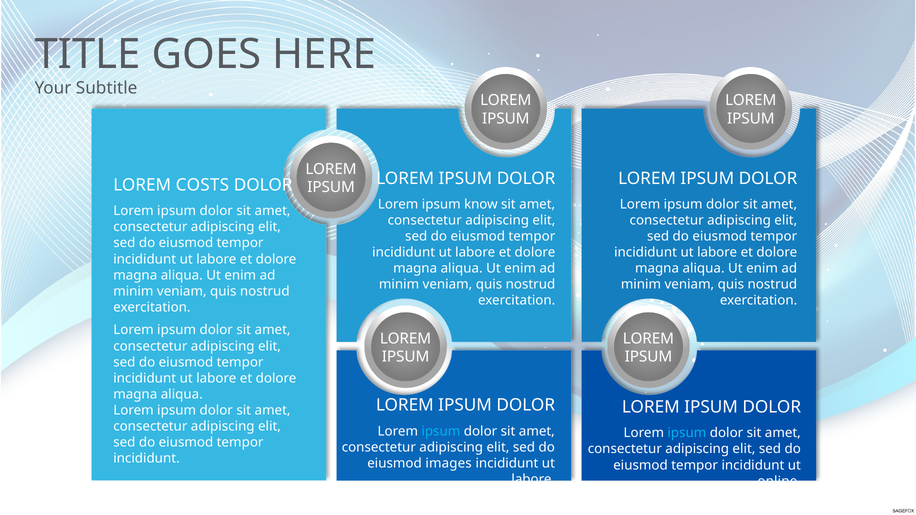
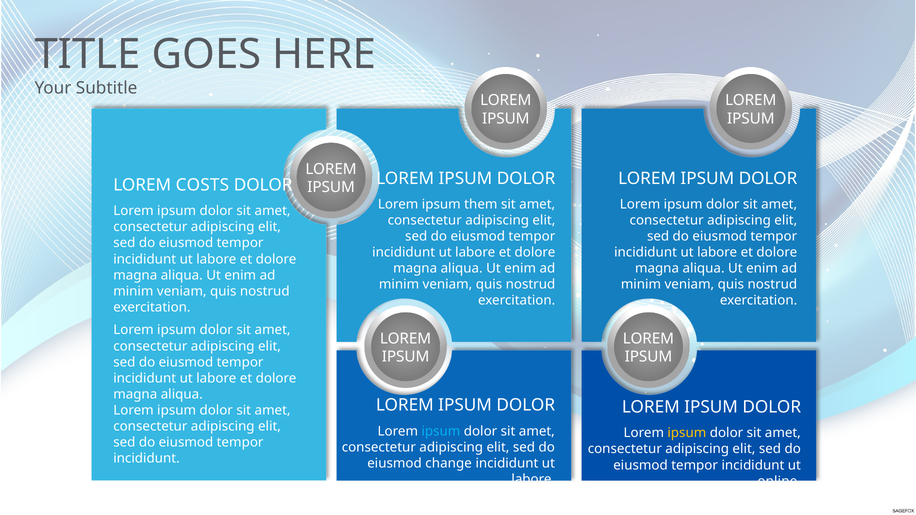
know: know -> them
ipsum at (687, 433) colour: light blue -> yellow
images: images -> change
